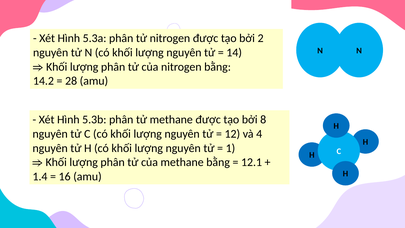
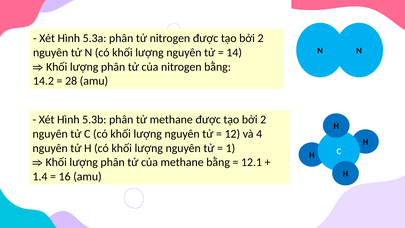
8 at (263, 120): 8 -> 2
